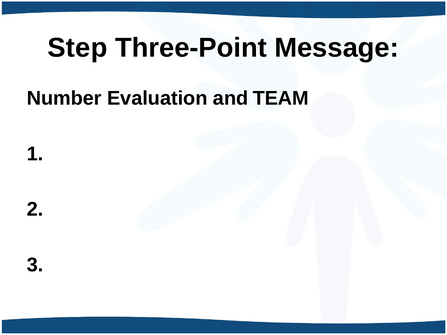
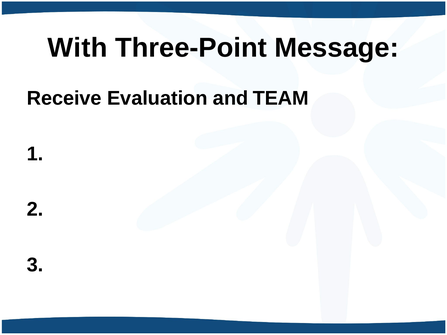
Step: Step -> With
Number: Number -> Receive
